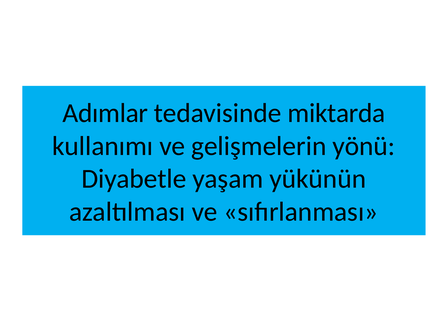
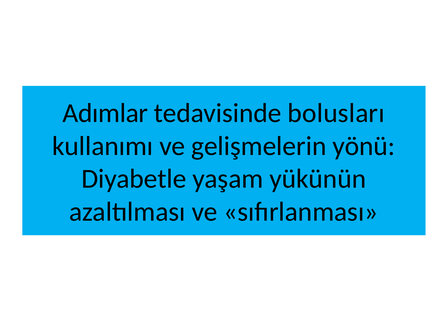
miktarda: miktarda -> bolusları
